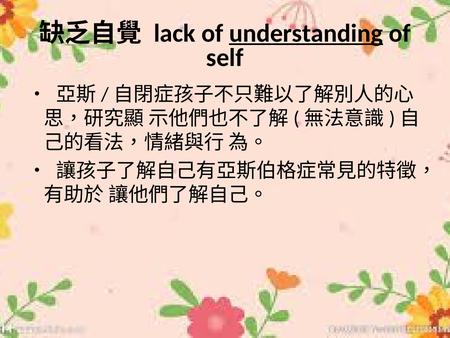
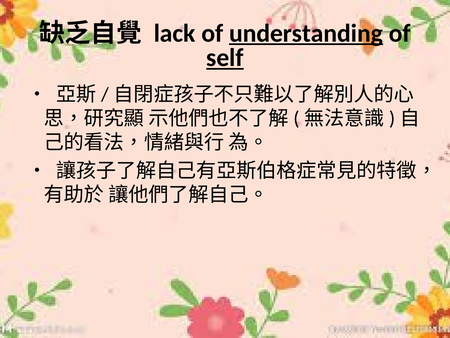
self underline: none -> present
